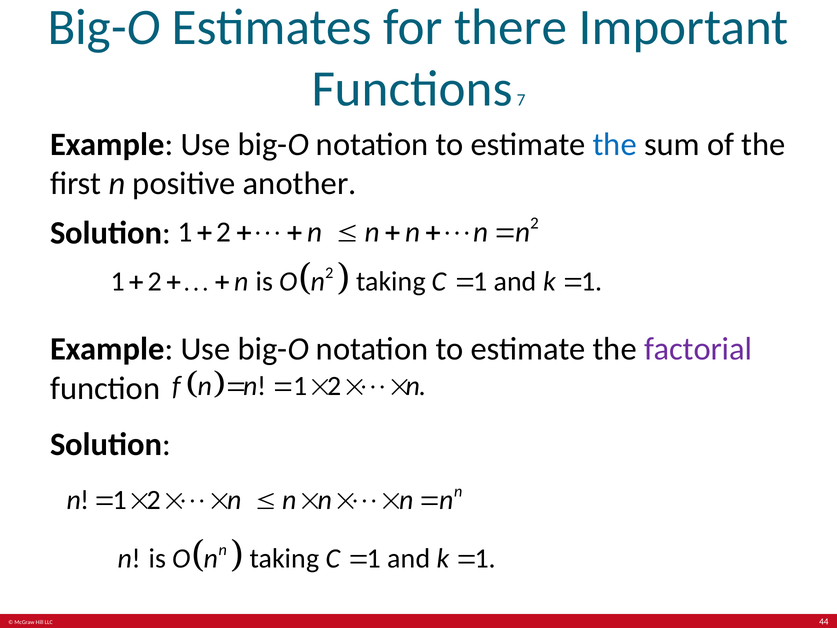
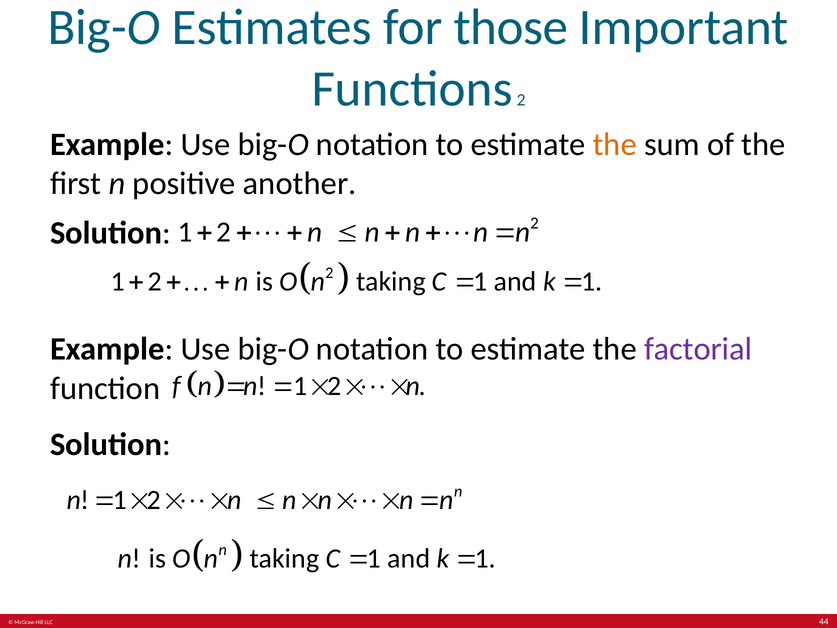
there: there -> those
Functions 7: 7 -> 2
the at (615, 144) colour: blue -> orange
